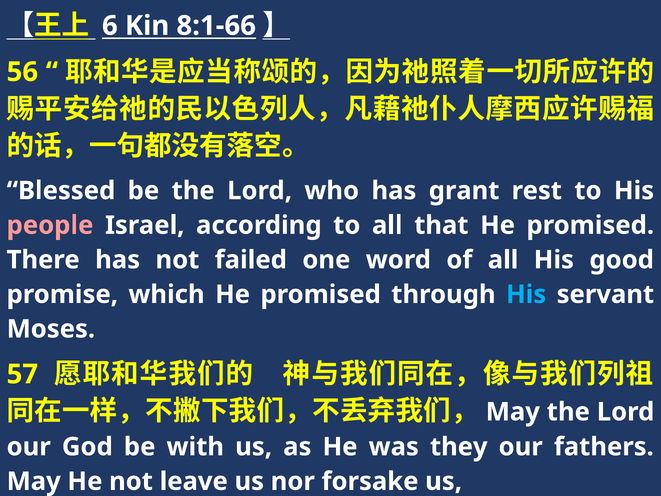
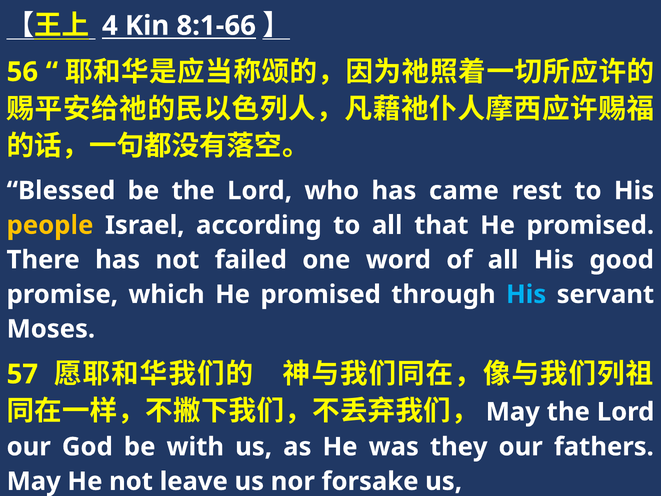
6: 6 -> 4
grant: grant -> came
people colour: pink -> yellow
